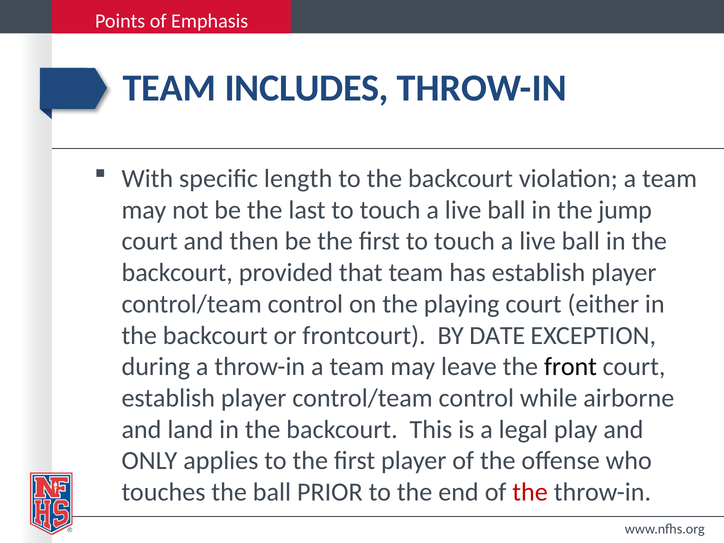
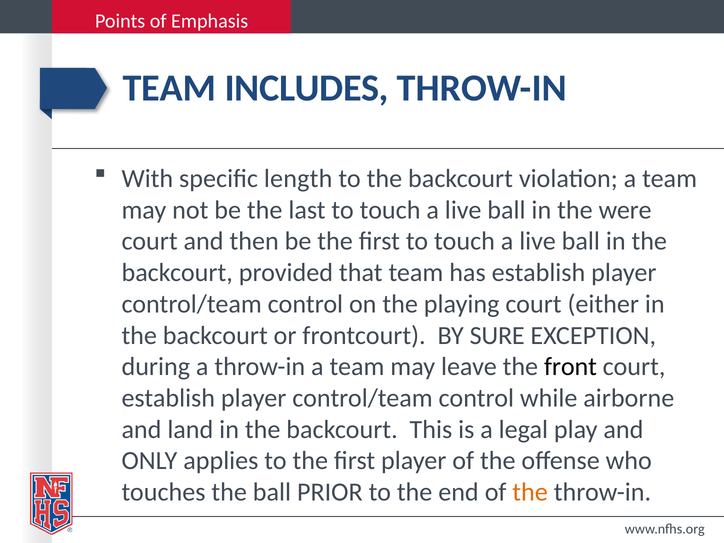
jump: jump -> were
DATE: DATE -> SURE
the at (530, 492) colour: red -> orange
